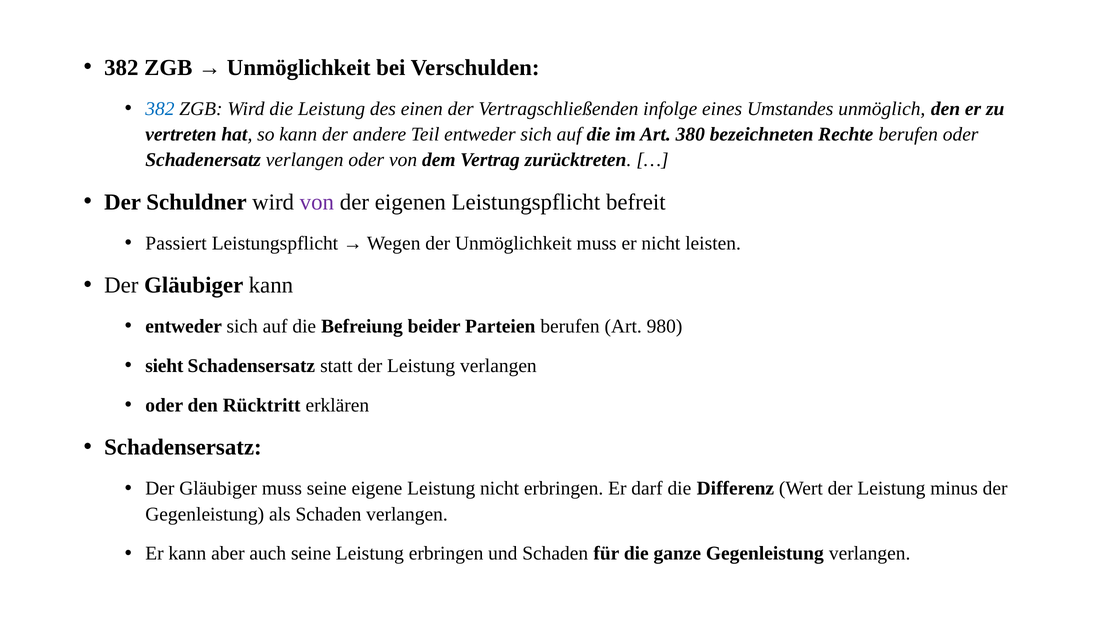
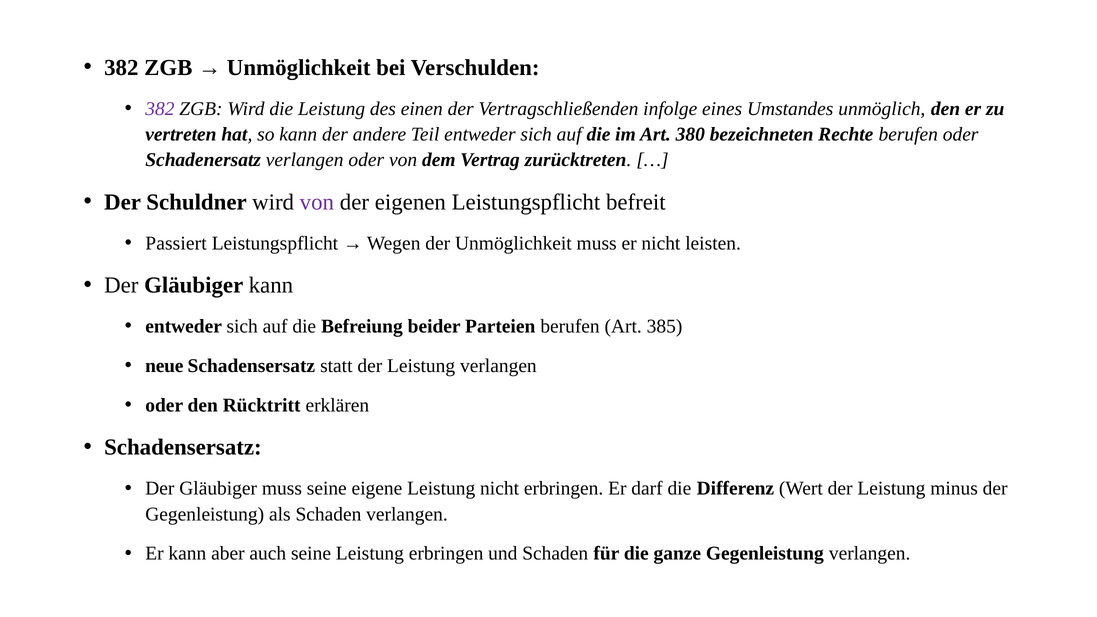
382 at (160, 109) colour: blue -> purple
980: 980 -> 385
sieht: sieht -> neue
